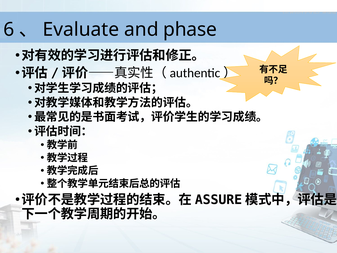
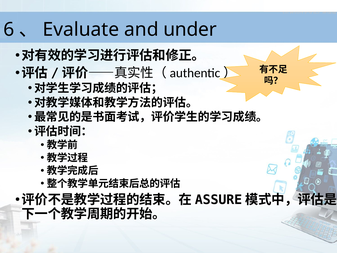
phase: phase -> under
